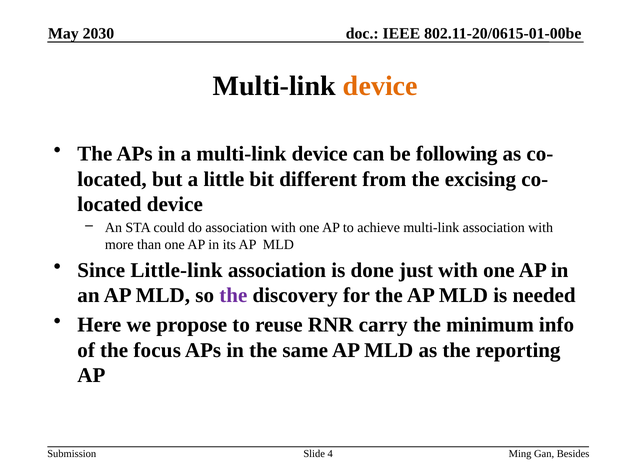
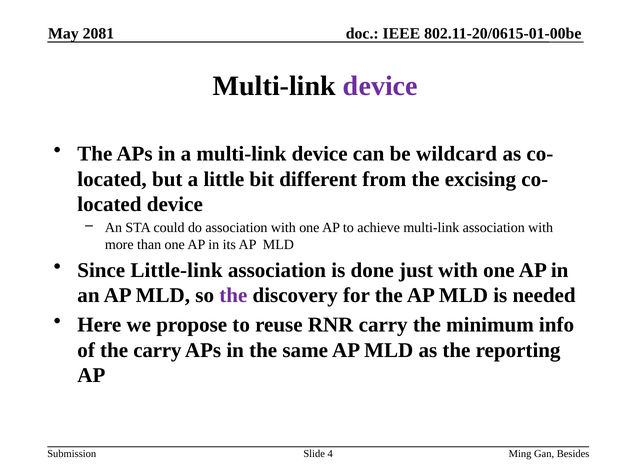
2030: 2030 -> 2081
device at (380, 86) colour: orange -> purple
following: following -> wildcard
the focus: focus -> carry
